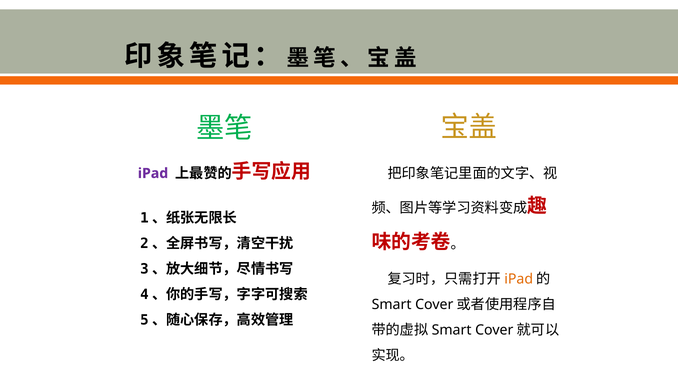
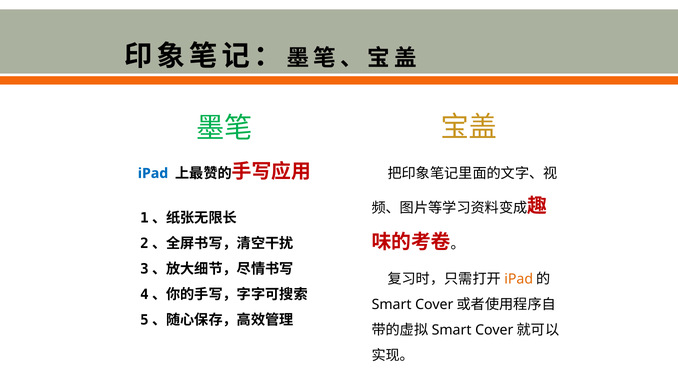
iPad at (153, 173) colour: purple -> blue
